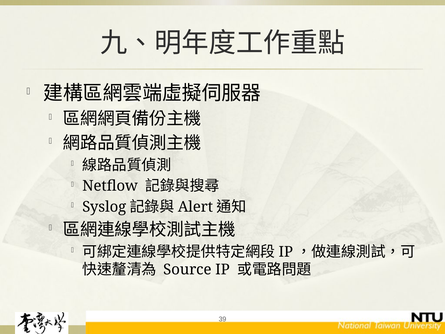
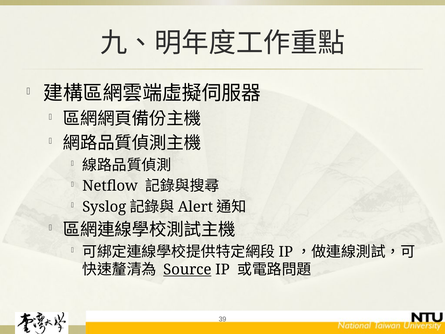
Source underline: none -> present
